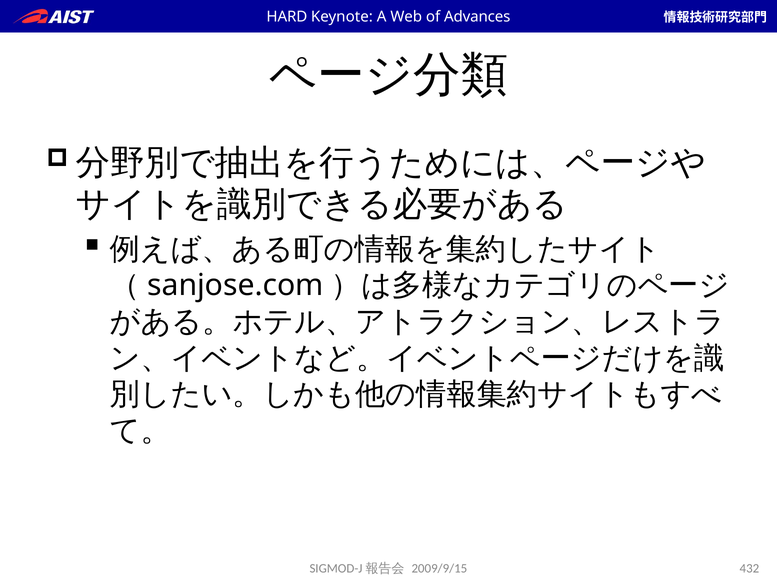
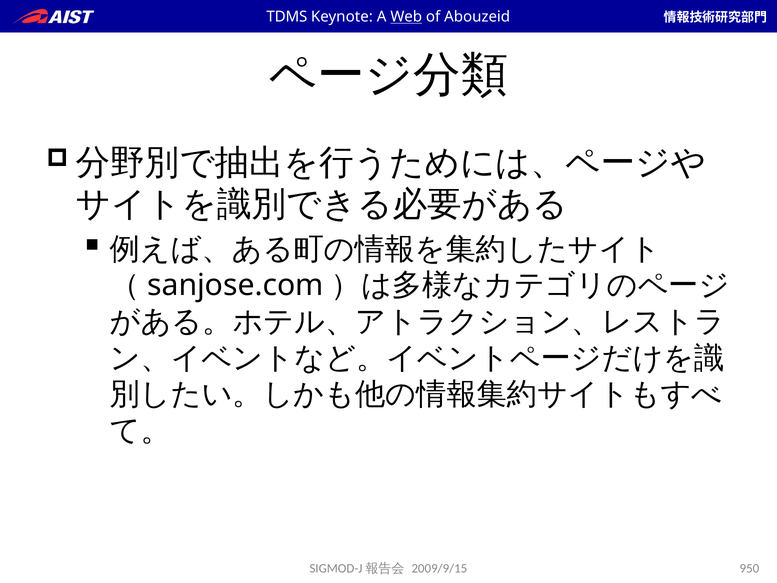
HARD: HARD -> TDMS
Web underline: none -> present
Advances: Advances -> Abouzeid
432: 432 -> 950
